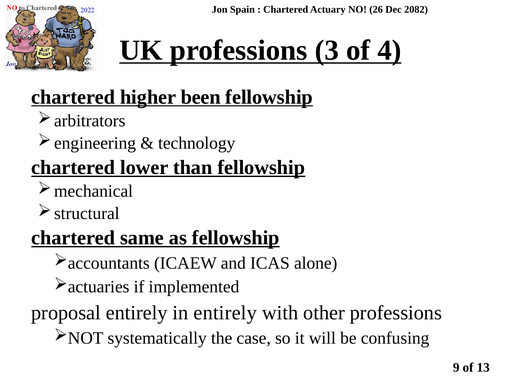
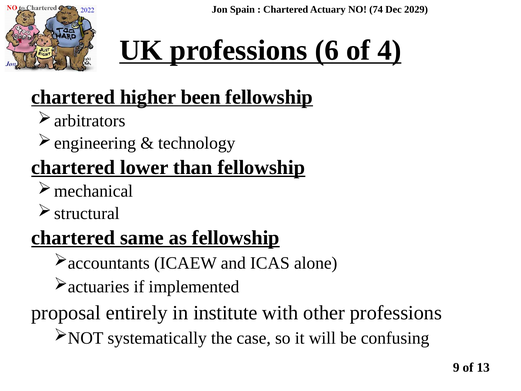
26: 26 -> 74
2082: 2082 -> 2029
3: 3 -> 6
in entirely: entirely -> institute
